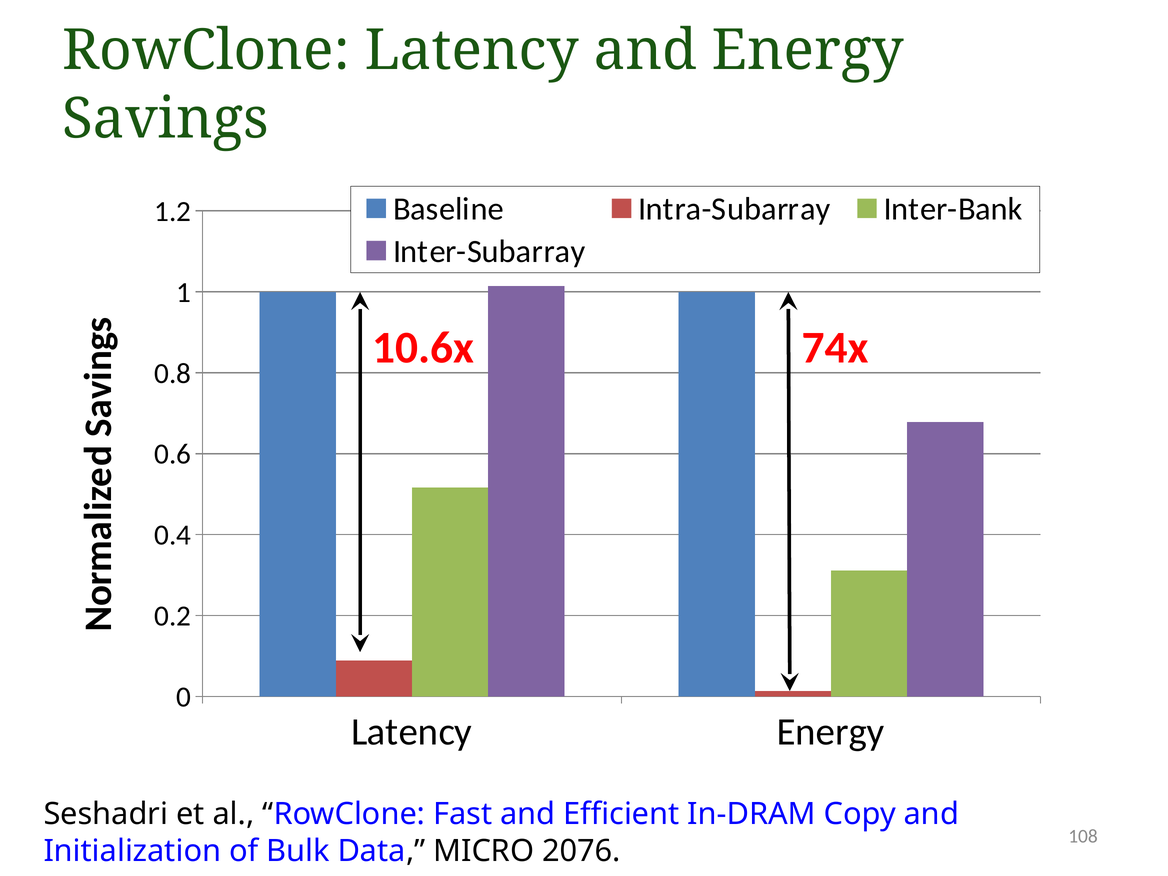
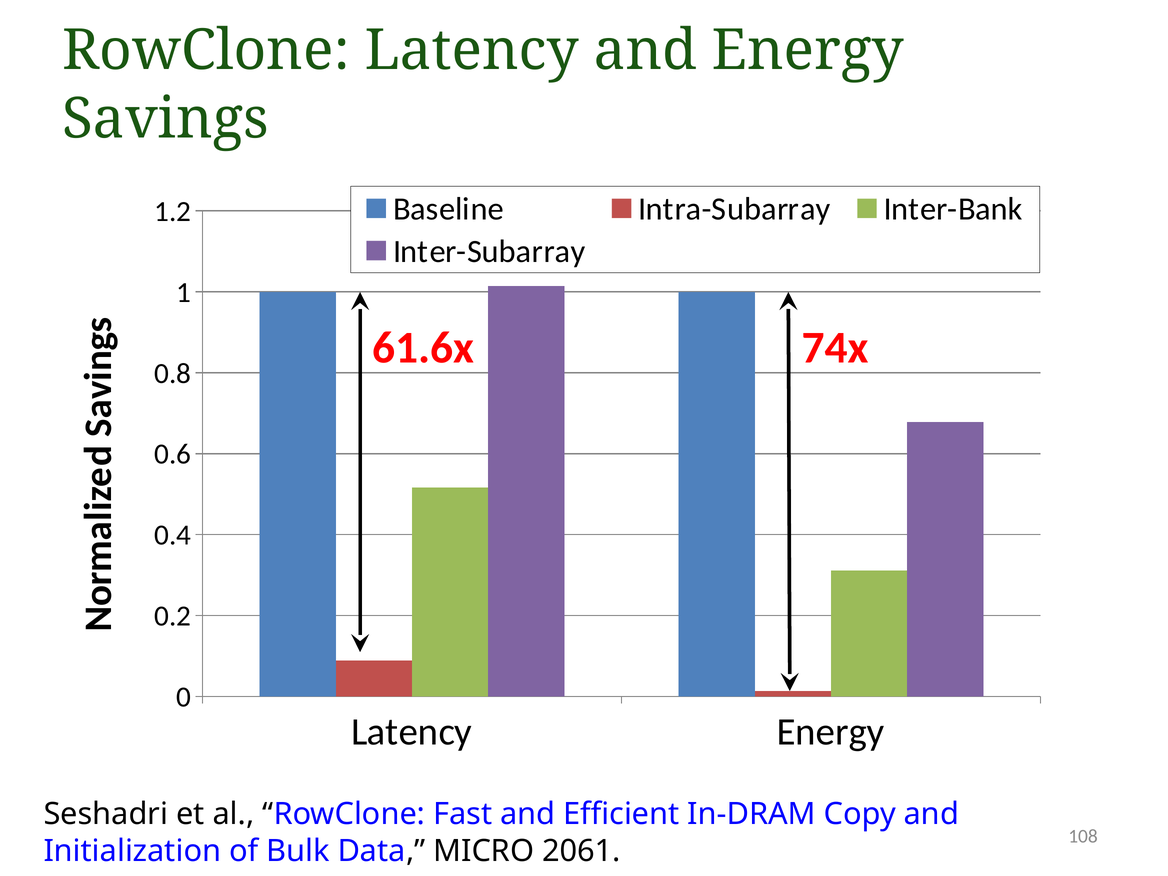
10.6x: 10.6x -> 61.6x
2076: 2076 -> 2061
